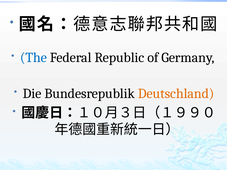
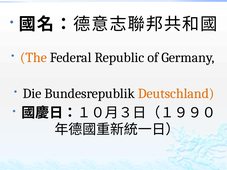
The colour: blue -> orange
